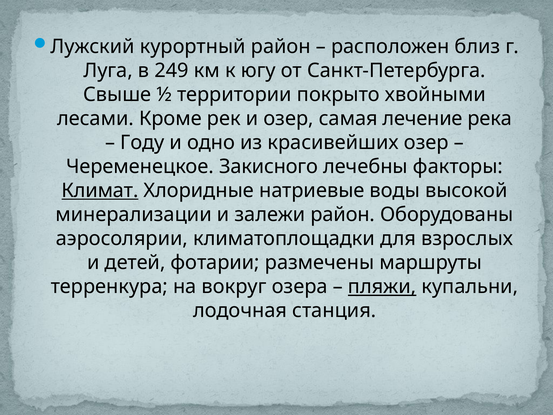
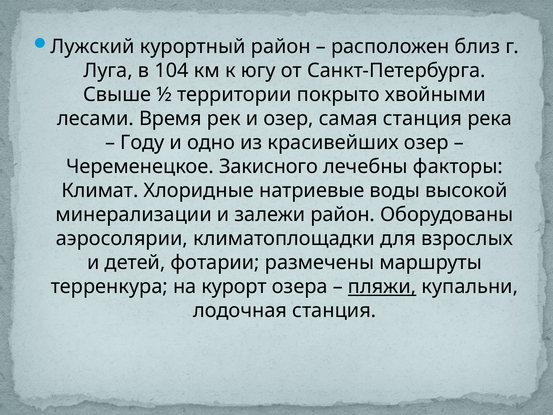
249: 249 -> 104
Кроме: Кроме -> Время
самая лечение: лечение -> станция
Климат underline: present -> none
вокруг: вокруг -> курорт
